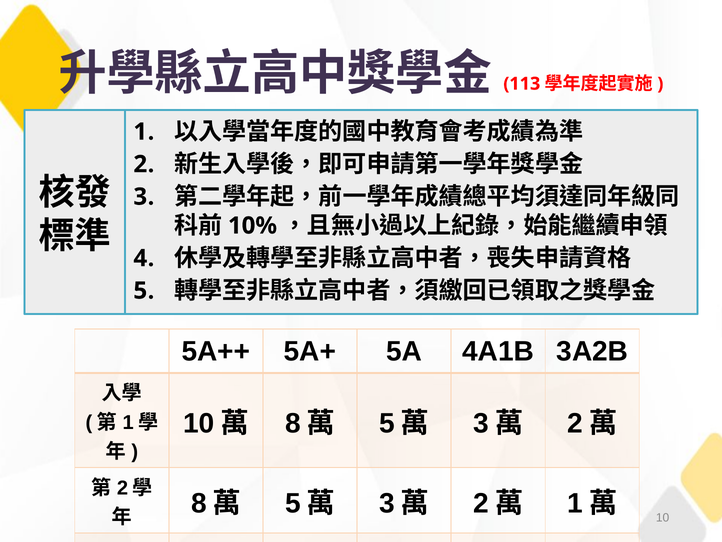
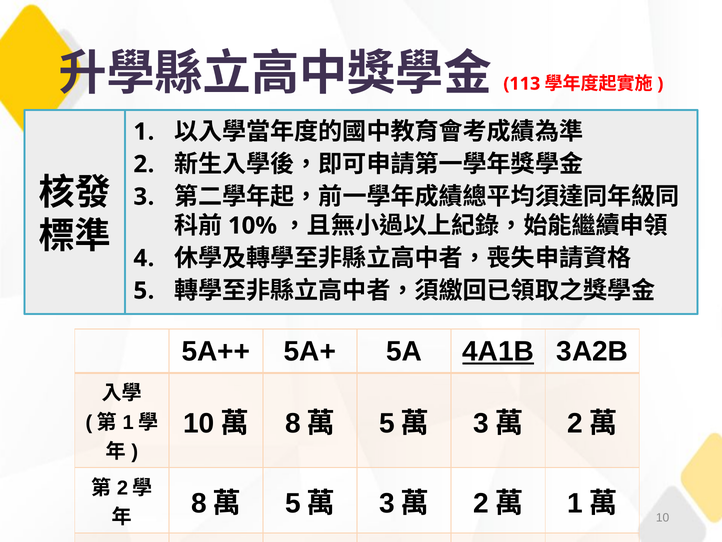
4A1B underline: none -> present
